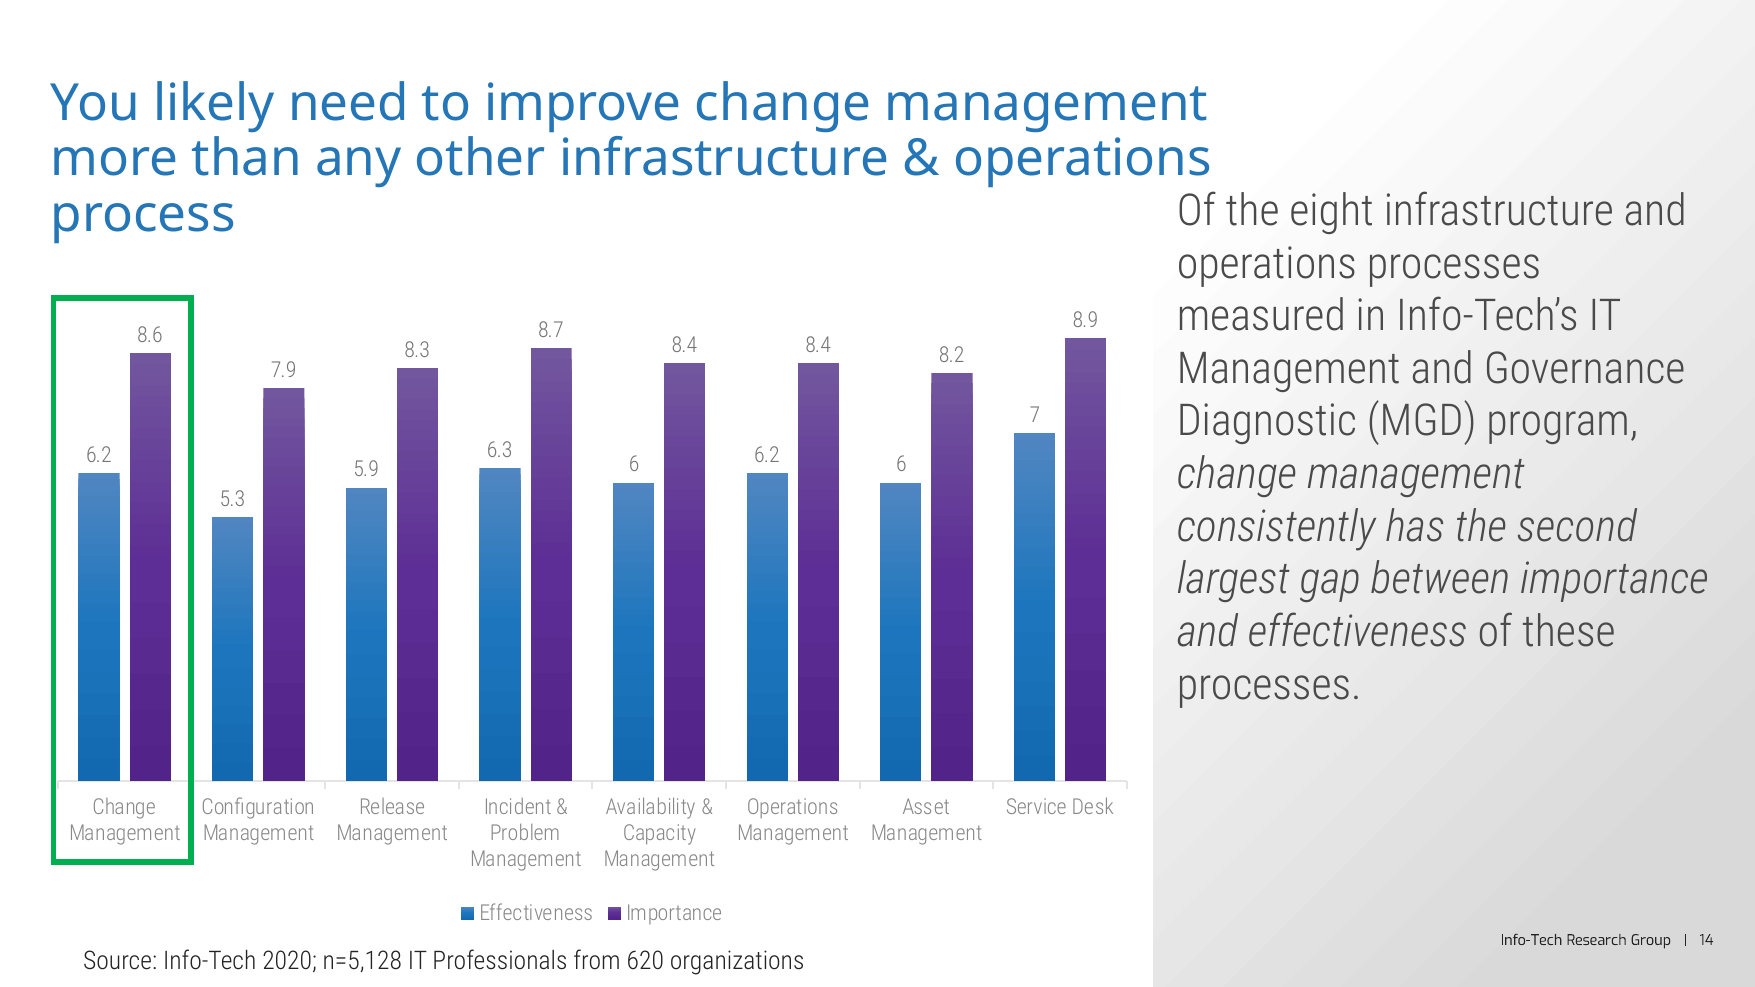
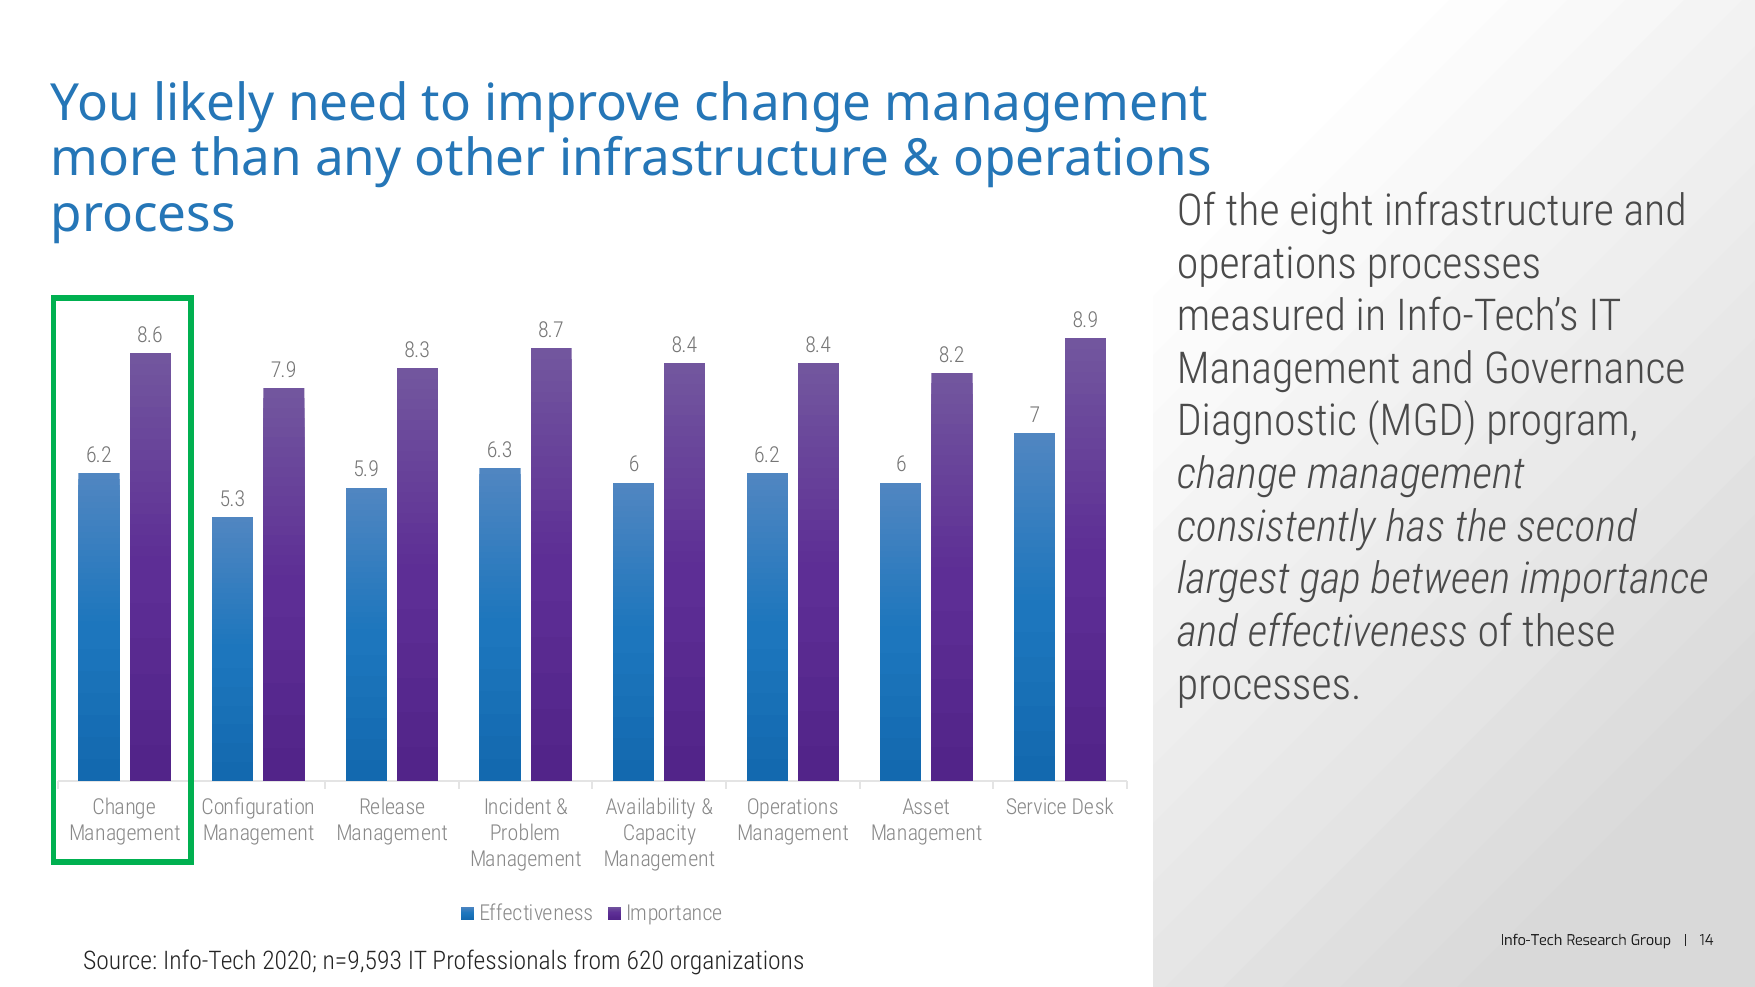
n=5,128: n=5,128 -> n=9,593
